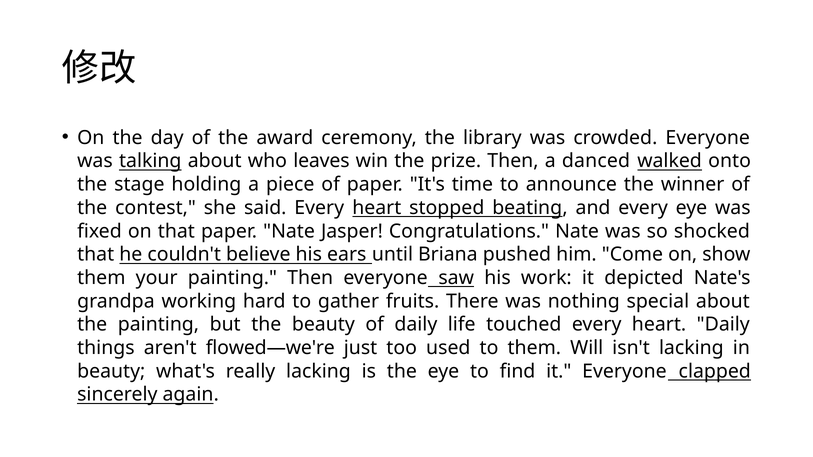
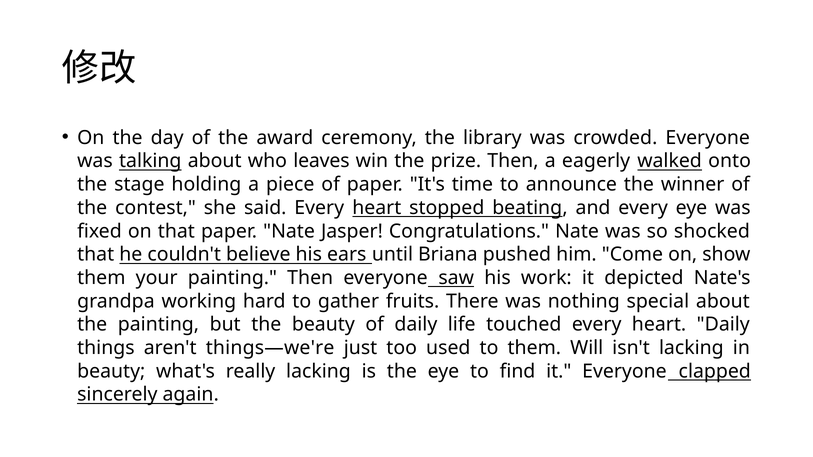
danced: danced -> eagerly
flowed—we're: flowed—we're -> things—we're
